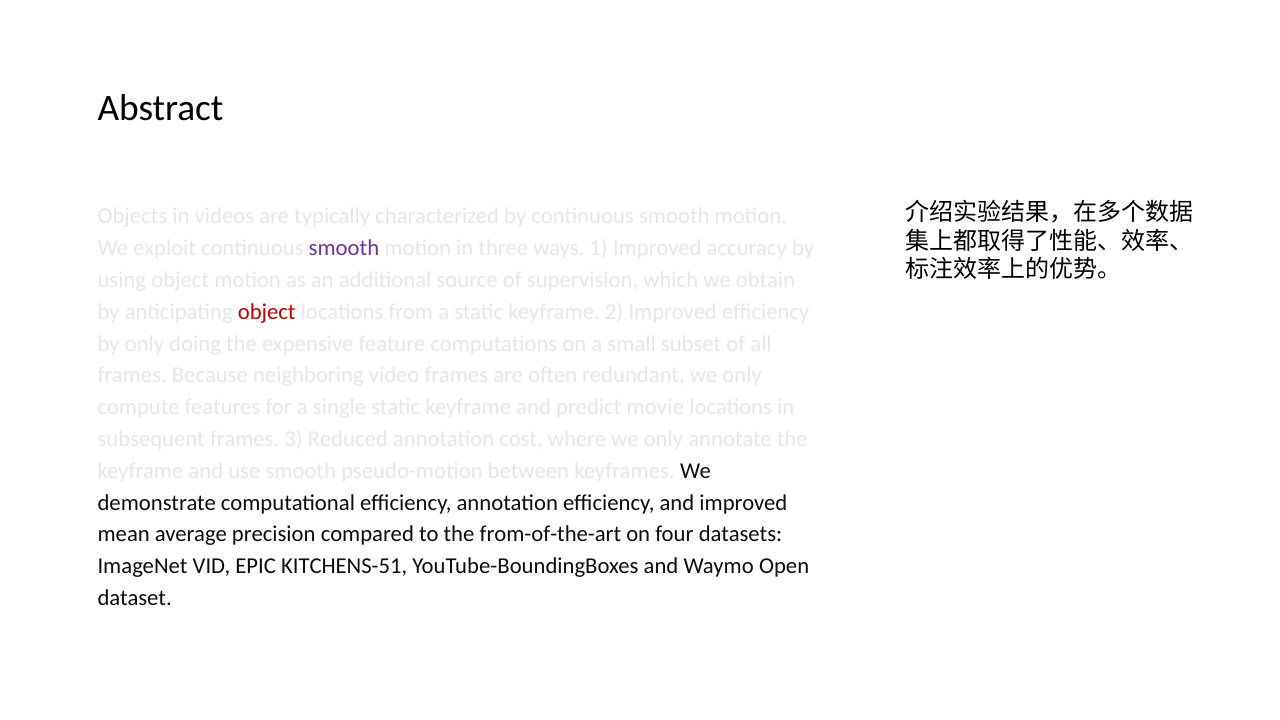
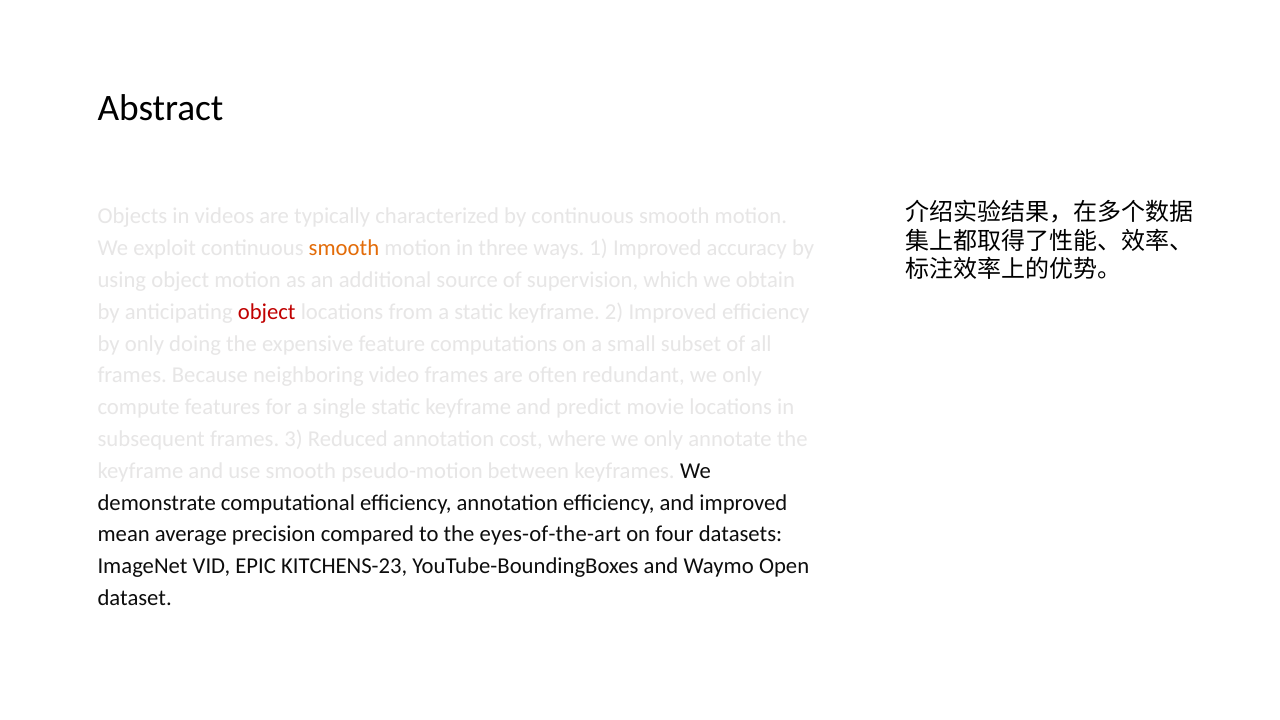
smooth at (344, 248) colour: purple -> orange
from-of-the-art: from-of-the-art -> eyes-of-the-art
KITCHENS-51: KITCHENS-51 -> KITCHENS-23
